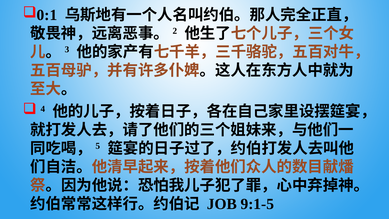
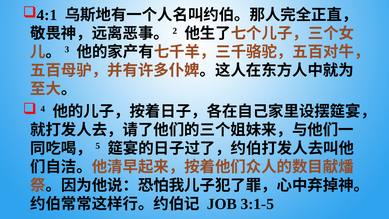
0:1: 0:1 -> 4:1
9:1-5: 9:1-5 -> 3:1-5
